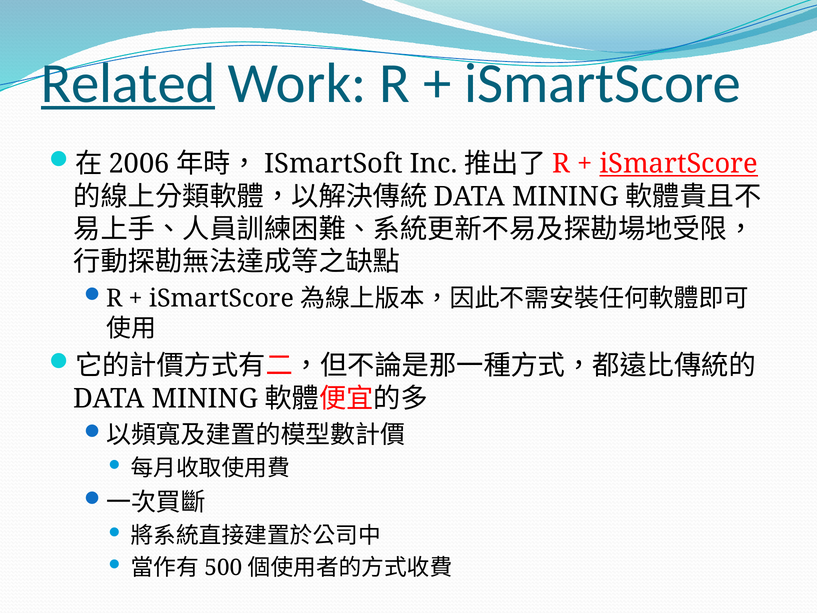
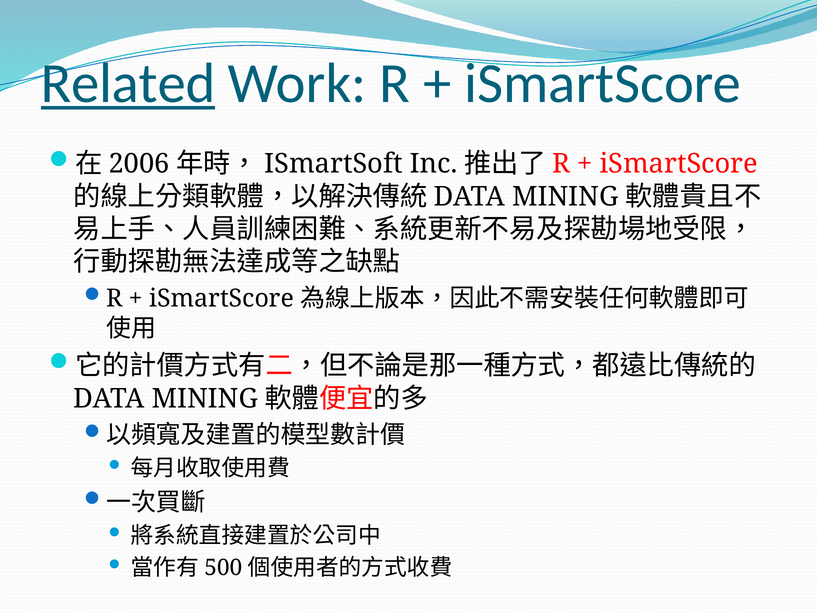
iSmartScore at (679, 164) underline: present -> none
